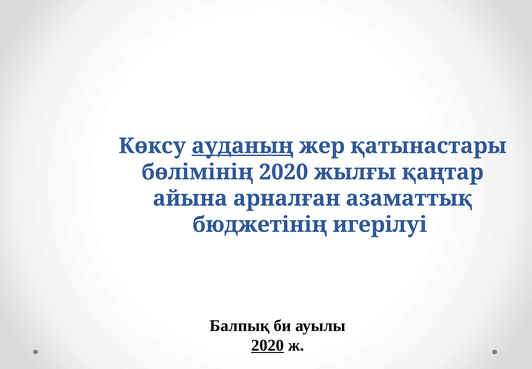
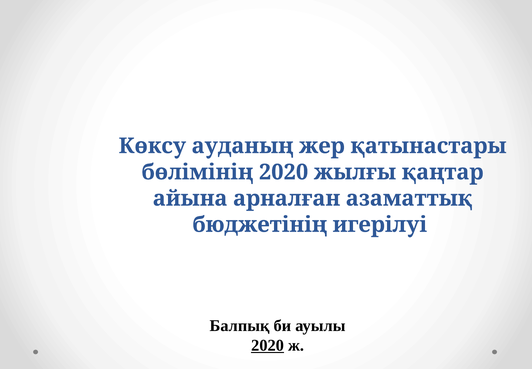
ауданың underline: present -> none
